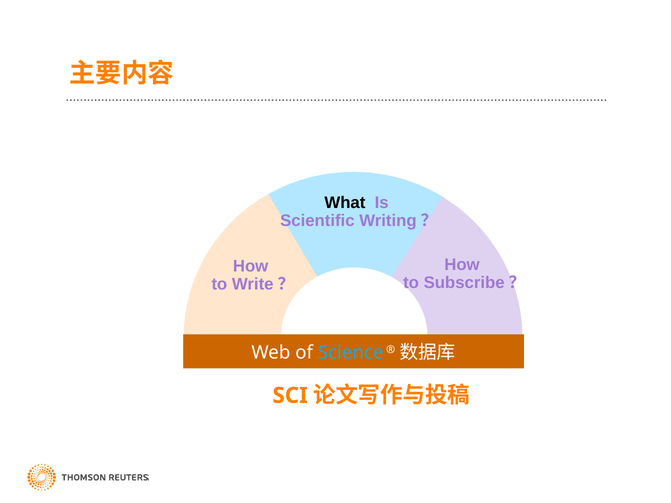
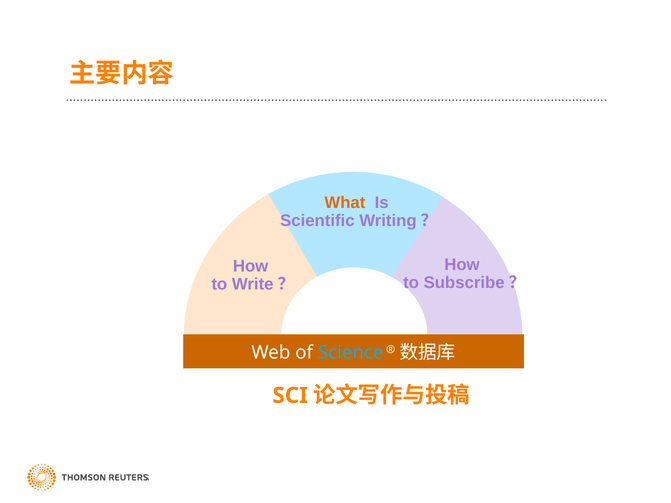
What colour: black -> orange
